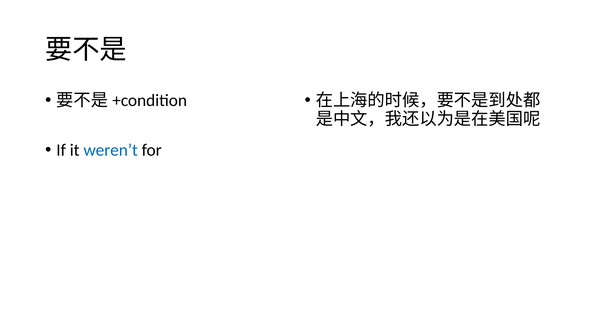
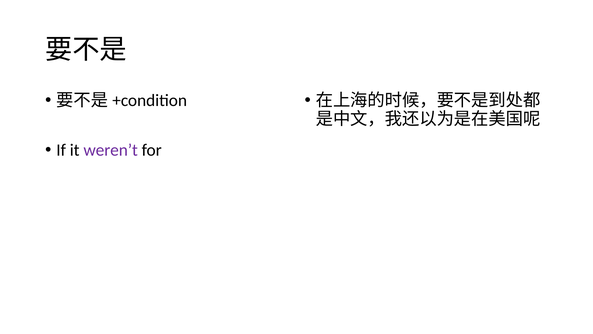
weren’t colour: blue -> purple
